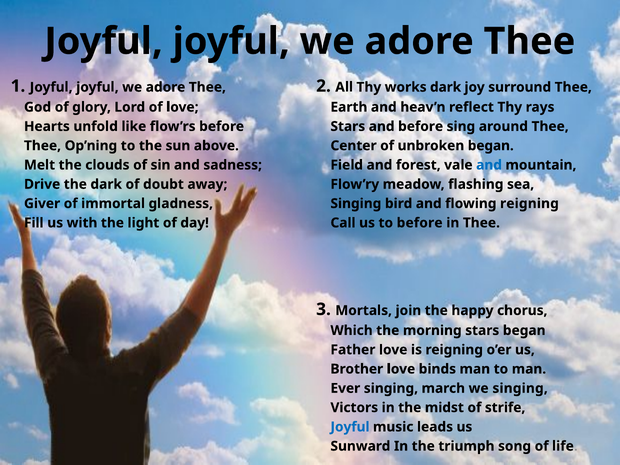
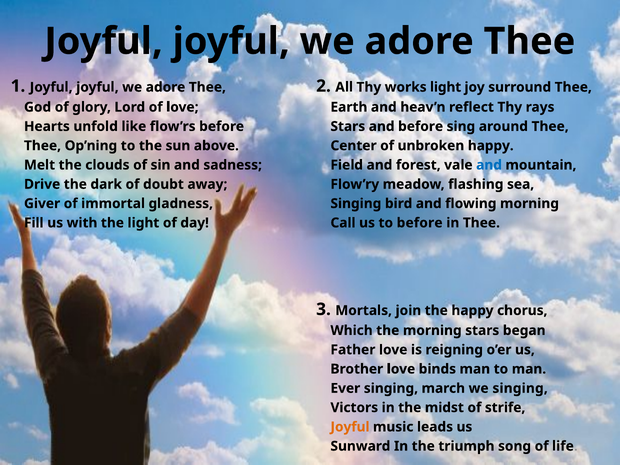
works dark: dark -> light
unbroken began: began -> happy
flowing reigning: reigning -> morning
Joyful at (350, 427) colour: blue -> orange
